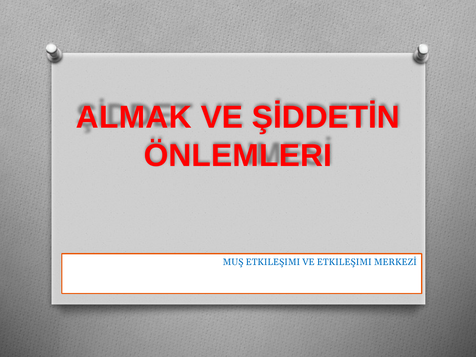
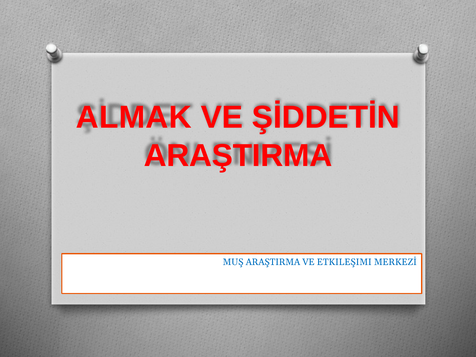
ÖNLEMLERI at (238, 156): ÖNLEMLERI -> ARAŞTIRMA
MUŞ ETKILEŞIMI: ETKILEŞIMI -> ARAŞTIRMA
